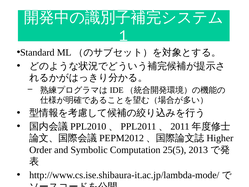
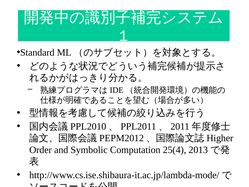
25(5: 25(5 -> 25(4
